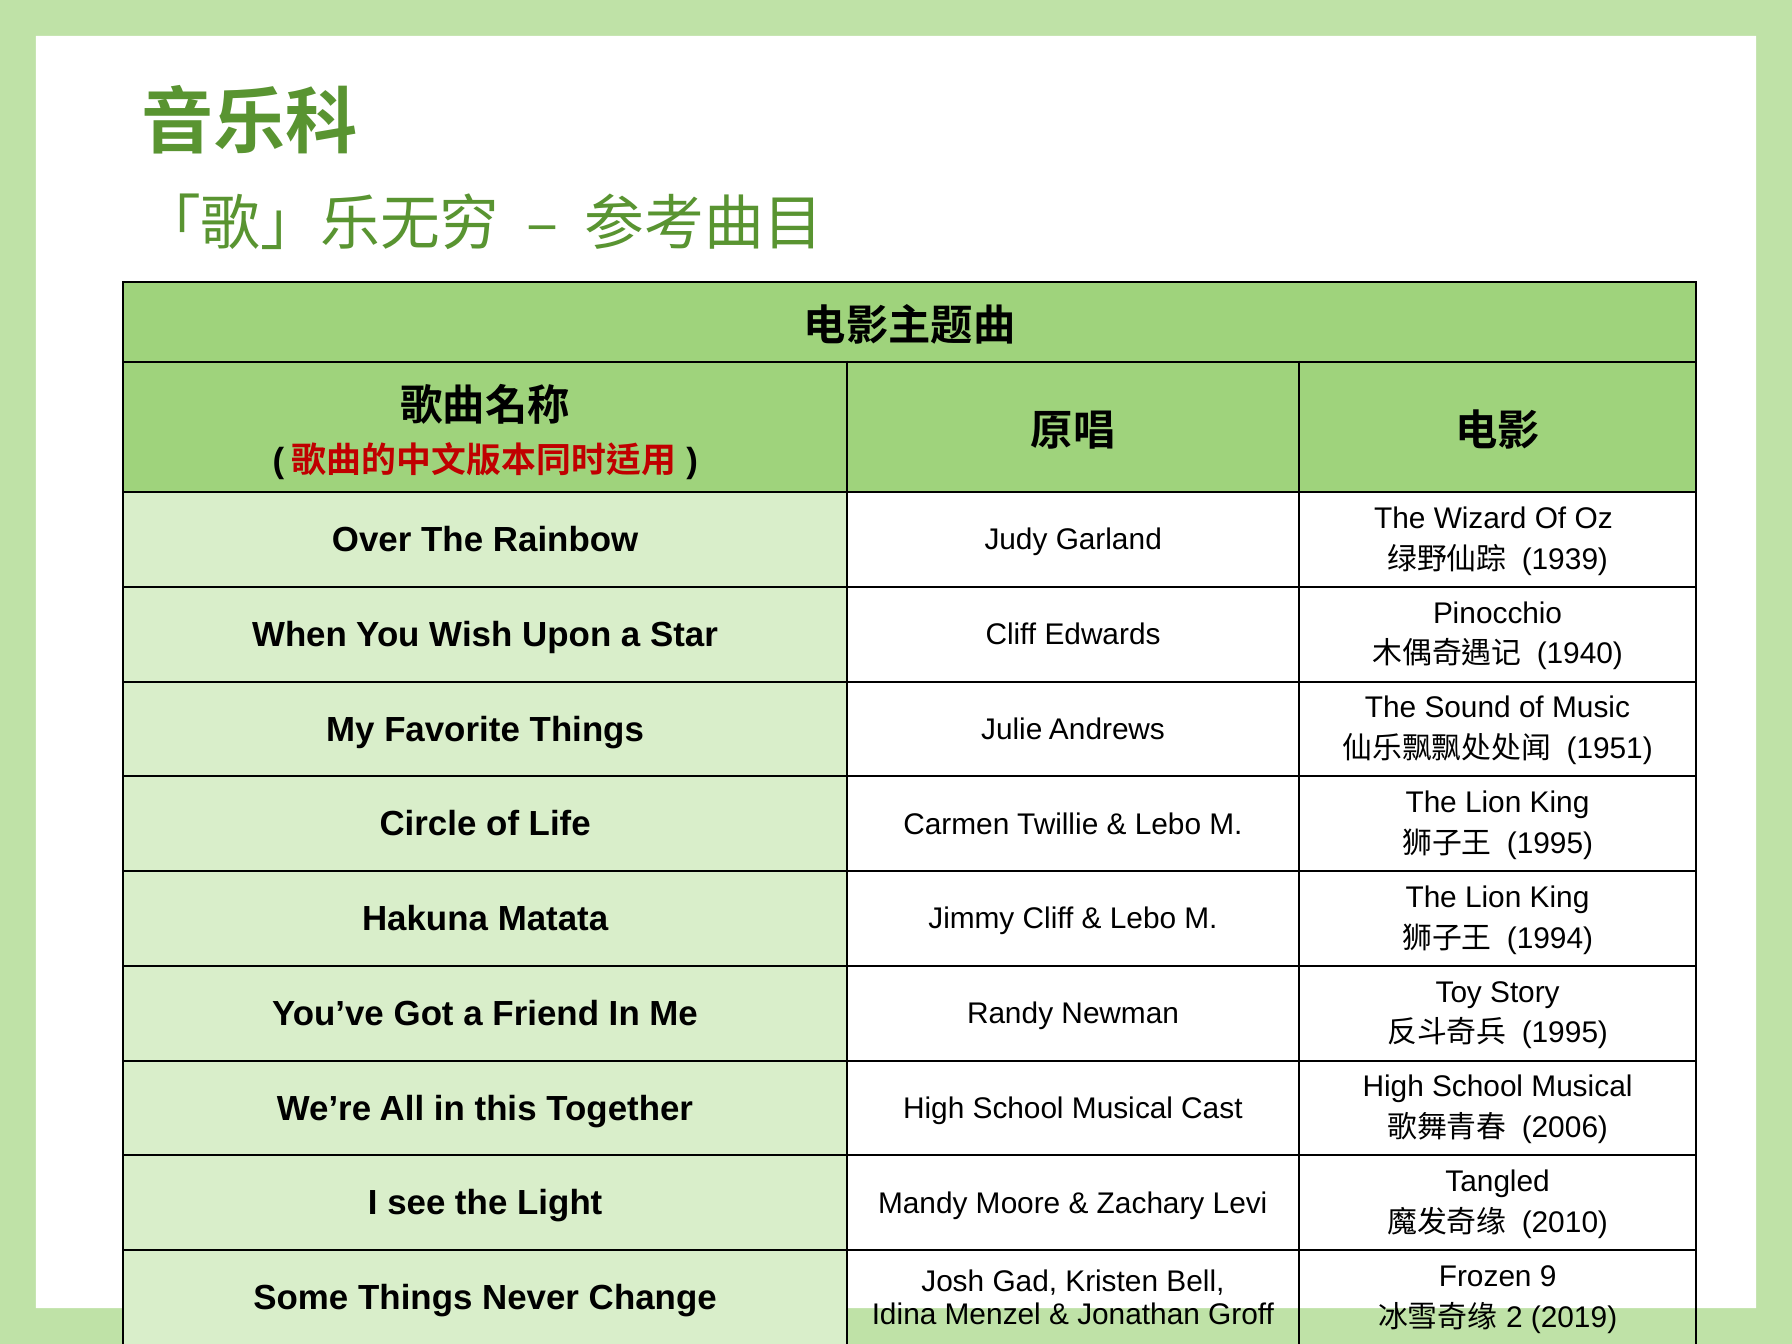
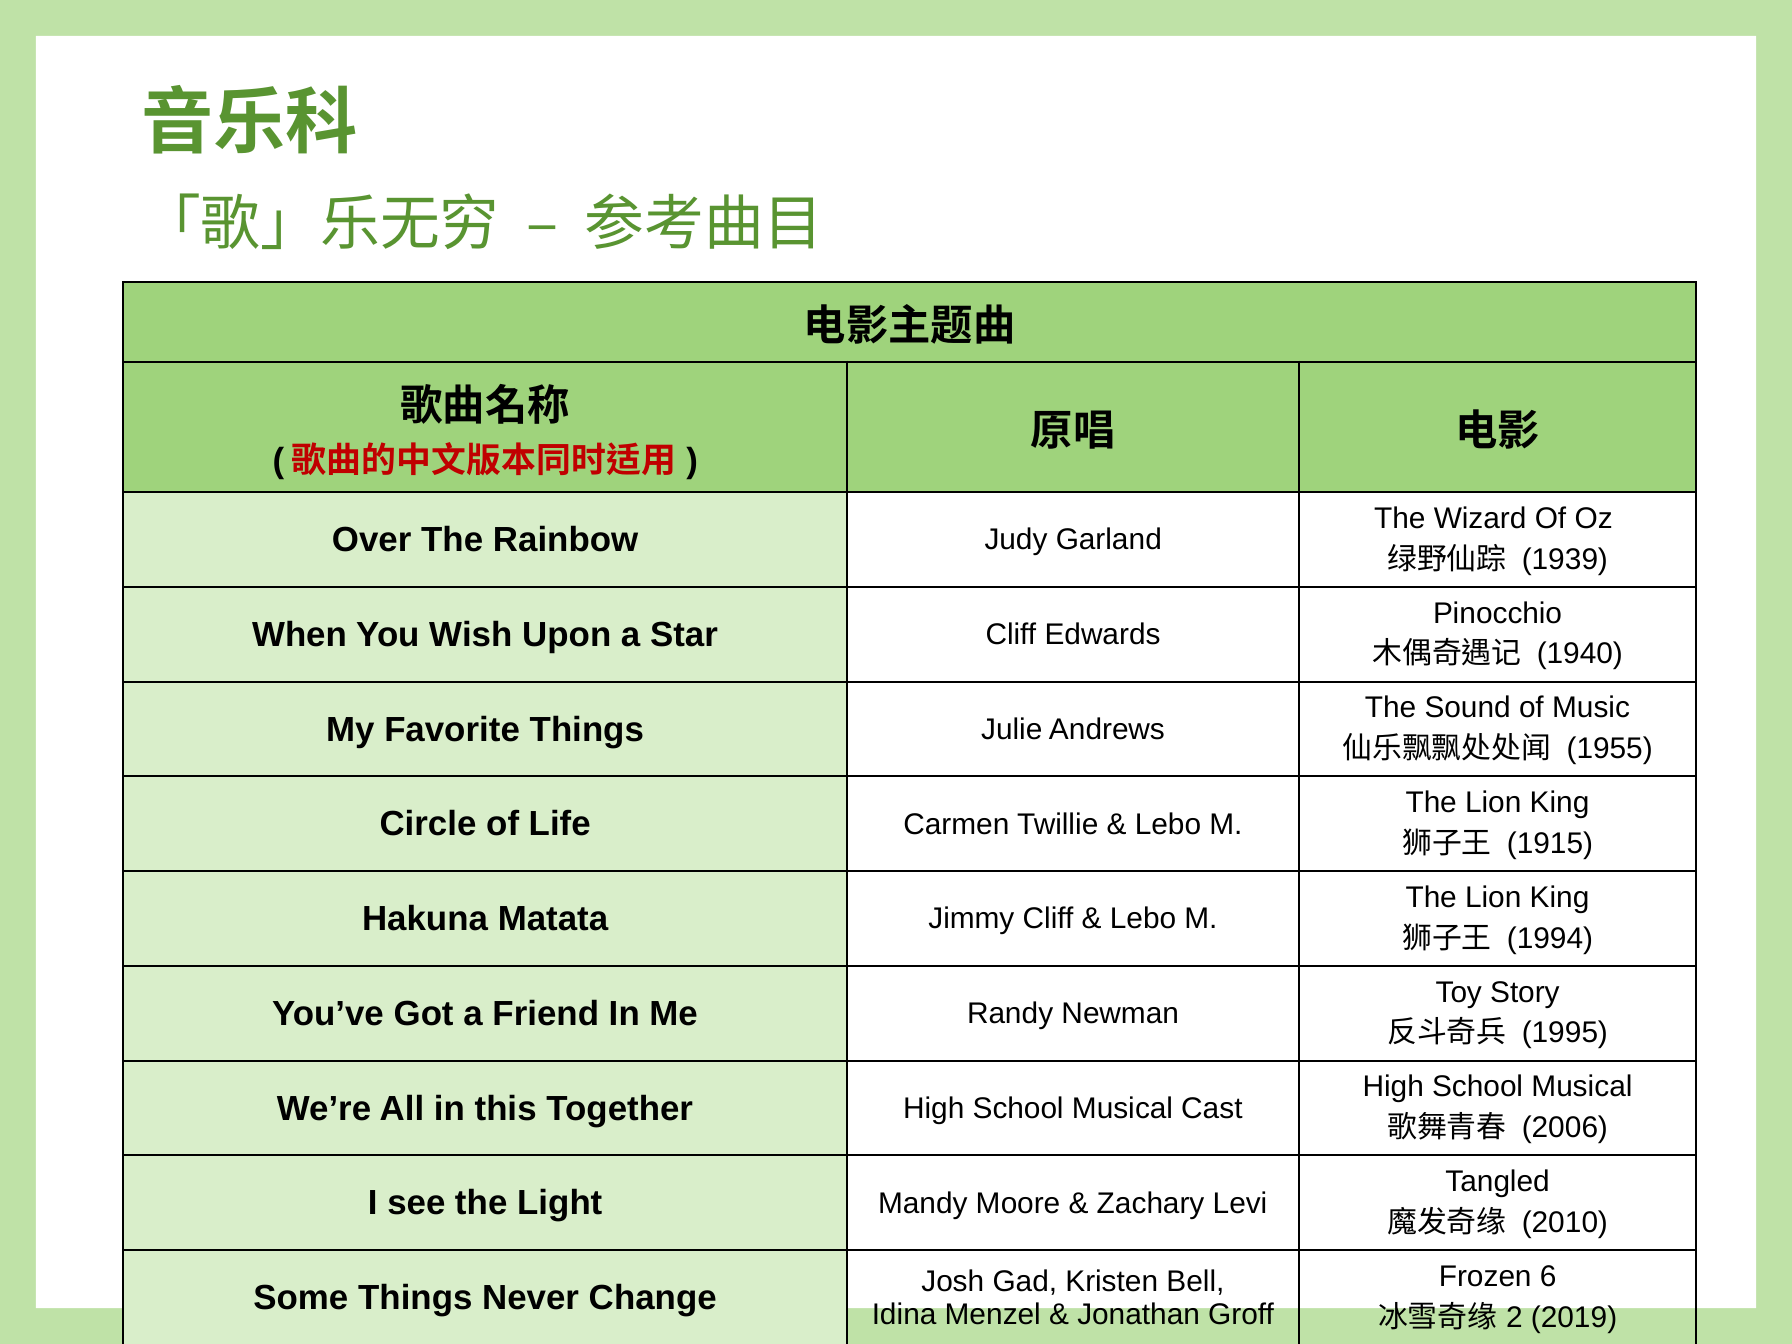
1951: 1951 -> 1955
1995 at (1550, 844): 1995 -> 1915
9: 9 -> 6
